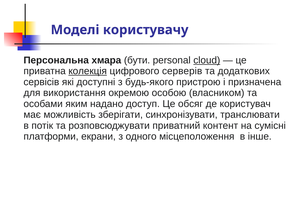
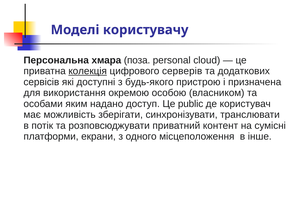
бути: бути -> поза
cloud underline: present -> none
обсяг: обсяг -> public
